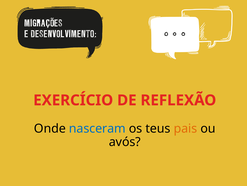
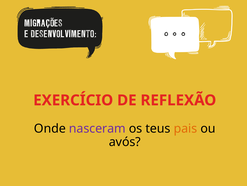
nasceram colour: blue -> purple
